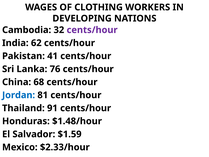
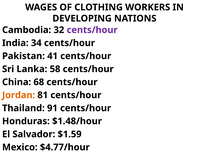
62: 62 -> 34
76: 76 -> 58
Jordan colour: blue -> orange
$2.33/hour: $2.33/hour -> $4.77/hour
